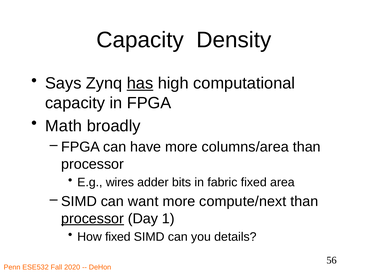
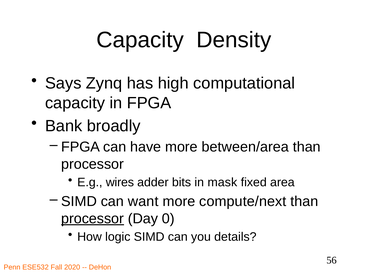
has underline: present -> none
Math: Math -> Bank
columns/area: columns/area -> between/area
fabric: fabric -> mask
1: 1 -> 0
How fixed: fixed -> logic
